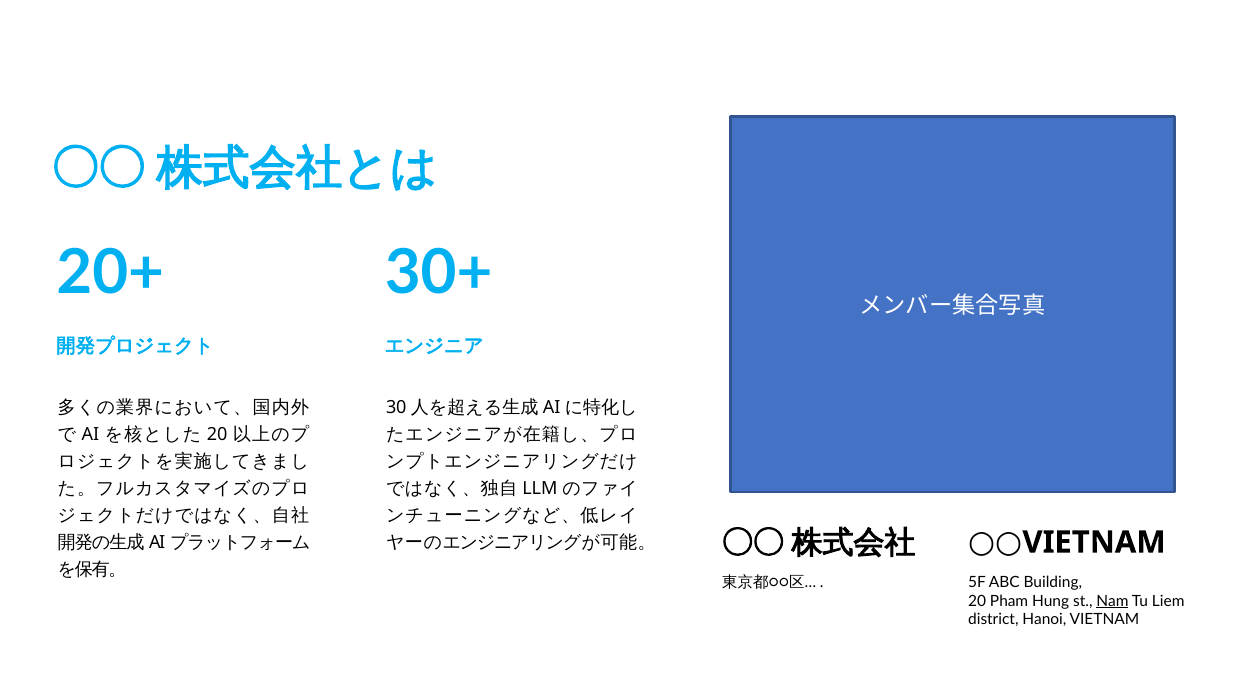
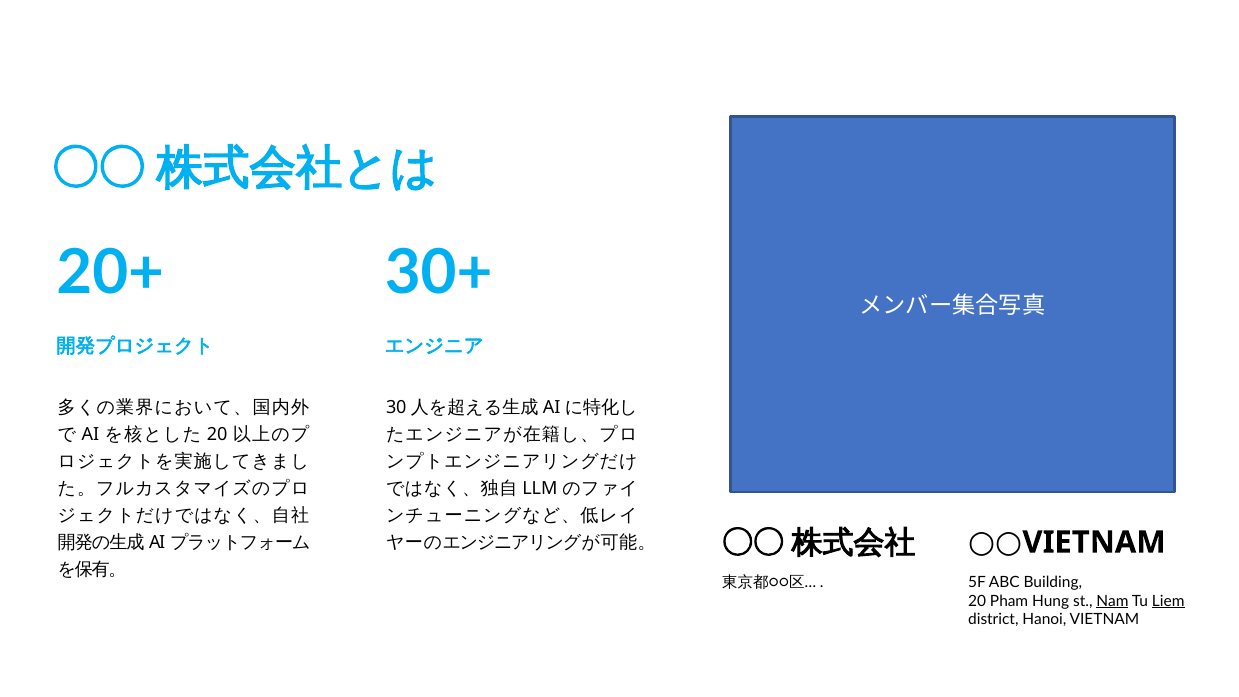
Liem underline: none -> present
